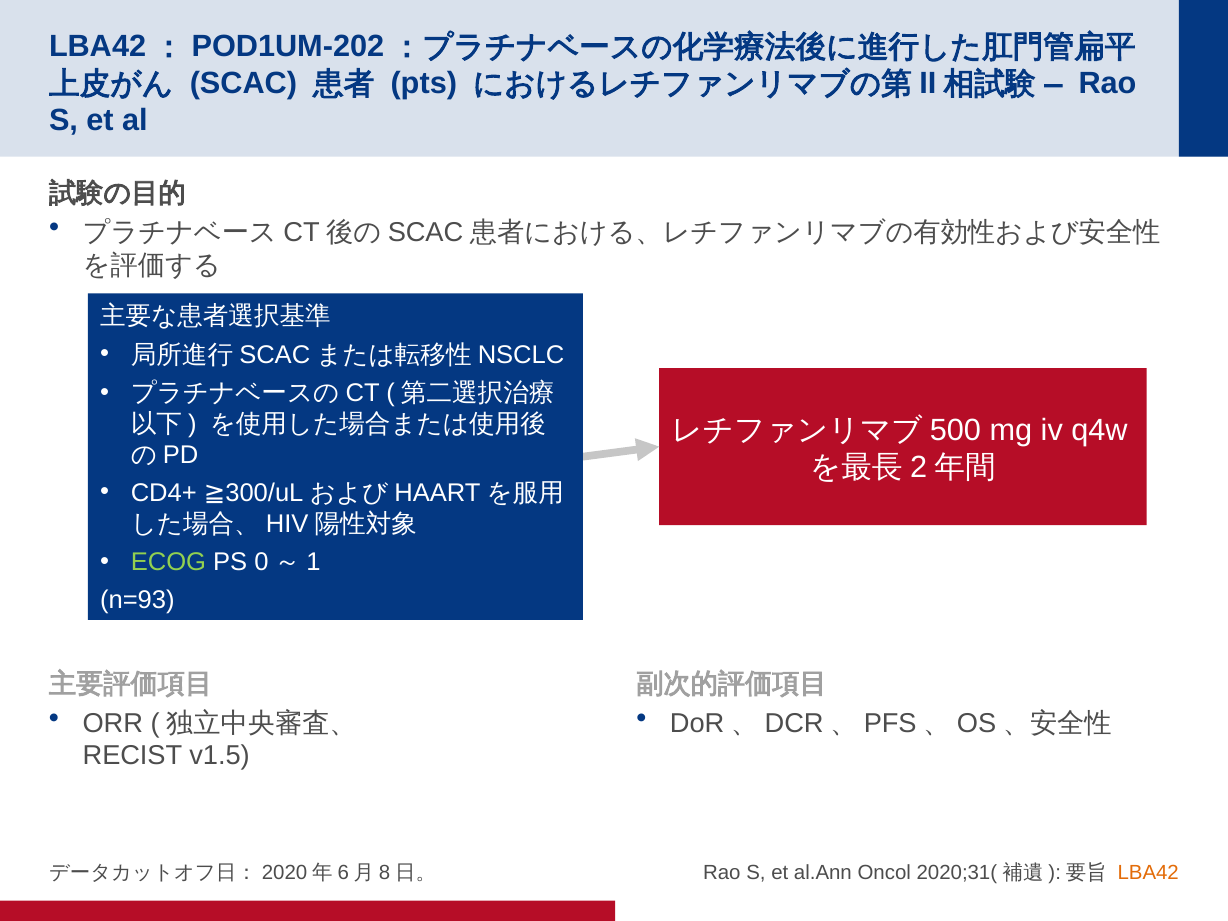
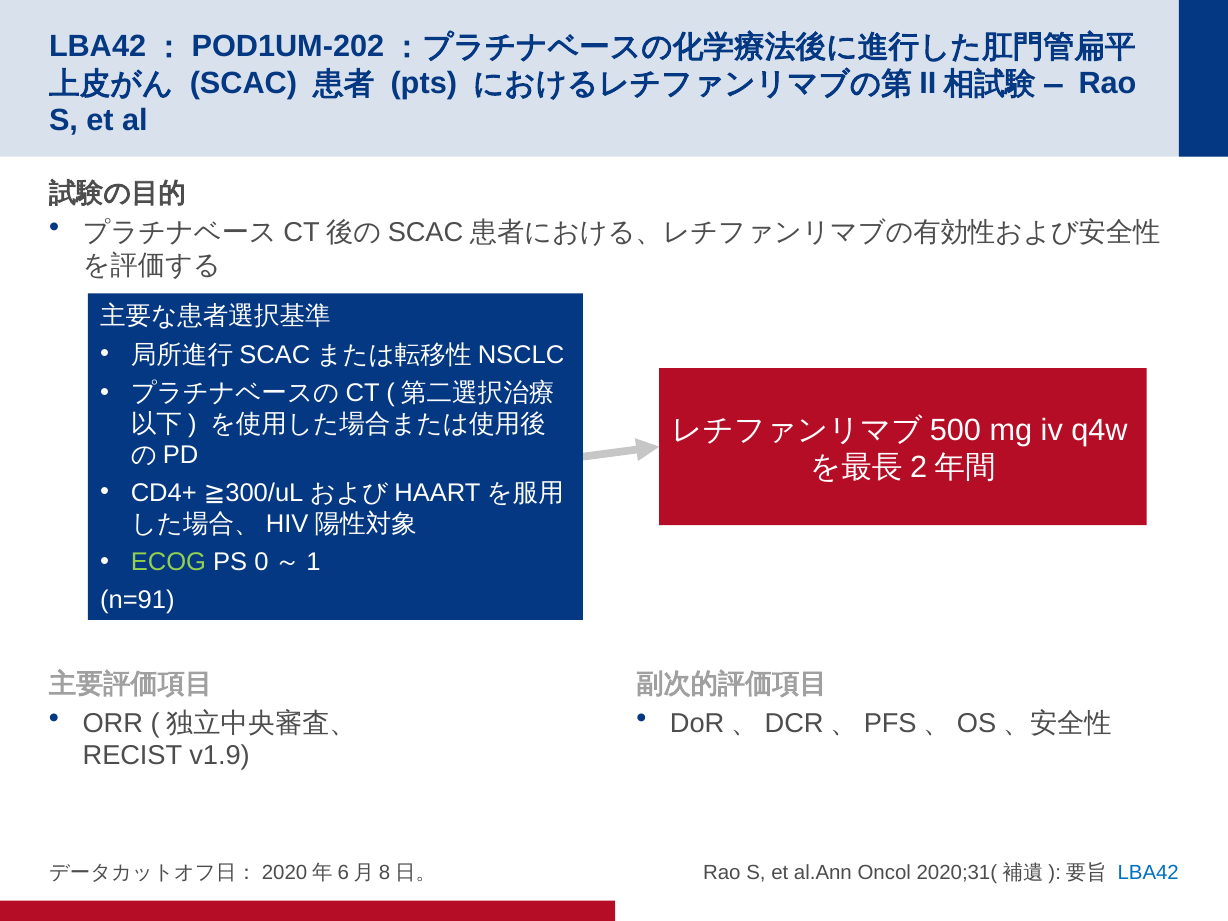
n=93: n=93 -> n=91
v1.5: v1.5 -> v1.9
LBA42 colour: orange -> blue
